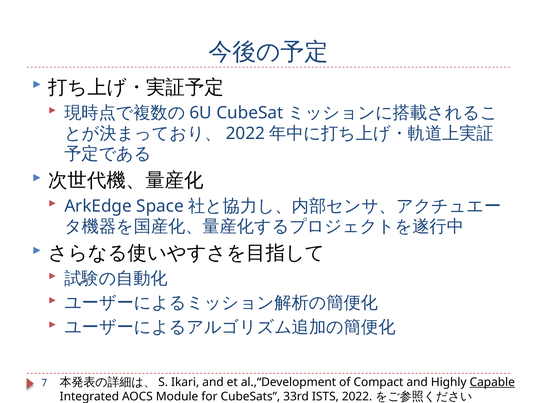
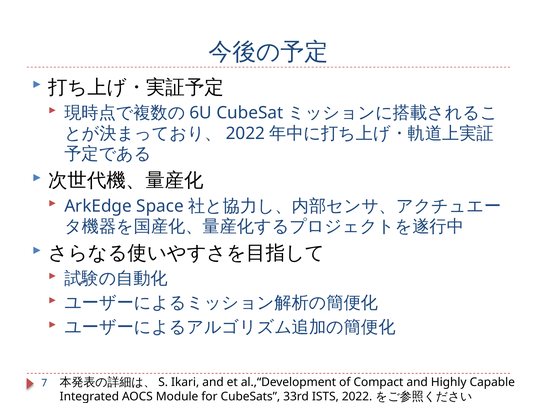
Capable underline: present -> none
